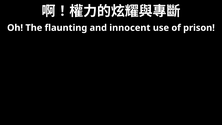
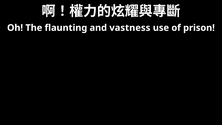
innocent: innocent -> vastness
